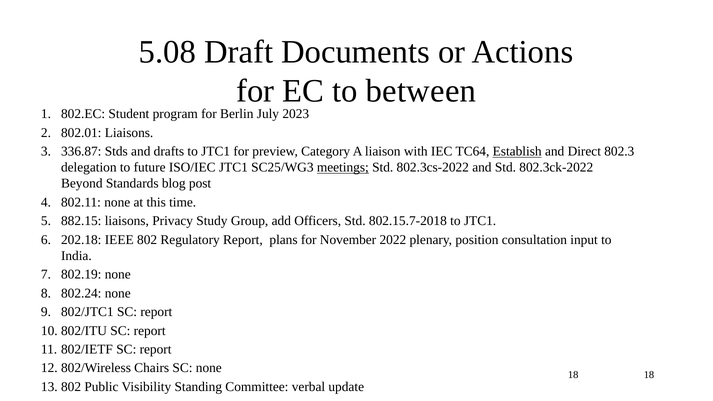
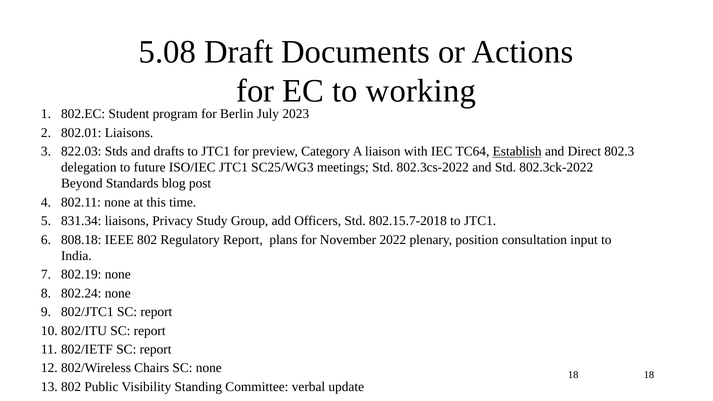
between: between -> working
336.87: 336.87 -> 822.03
meetings underline: present -> none
882.15: 882.15 -> 831.34
202.18: 202.18 -> 808.18
